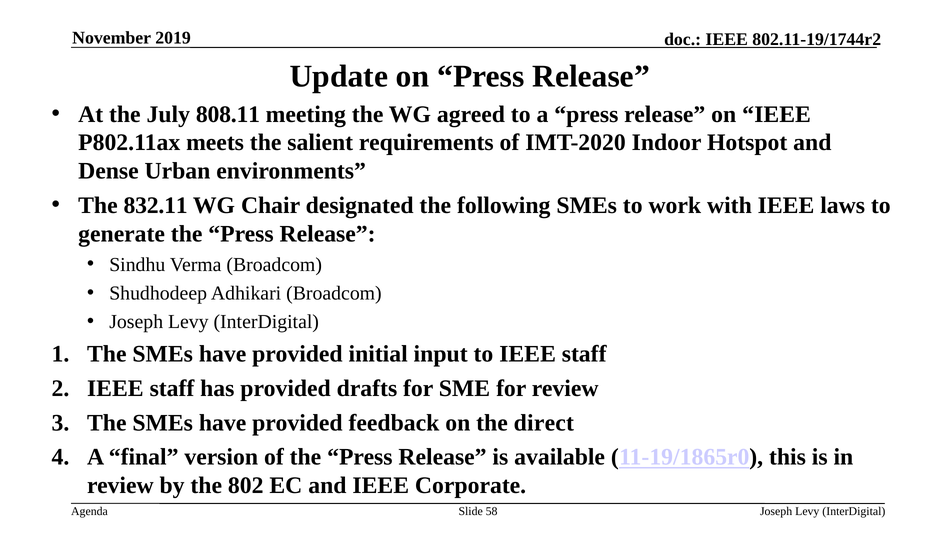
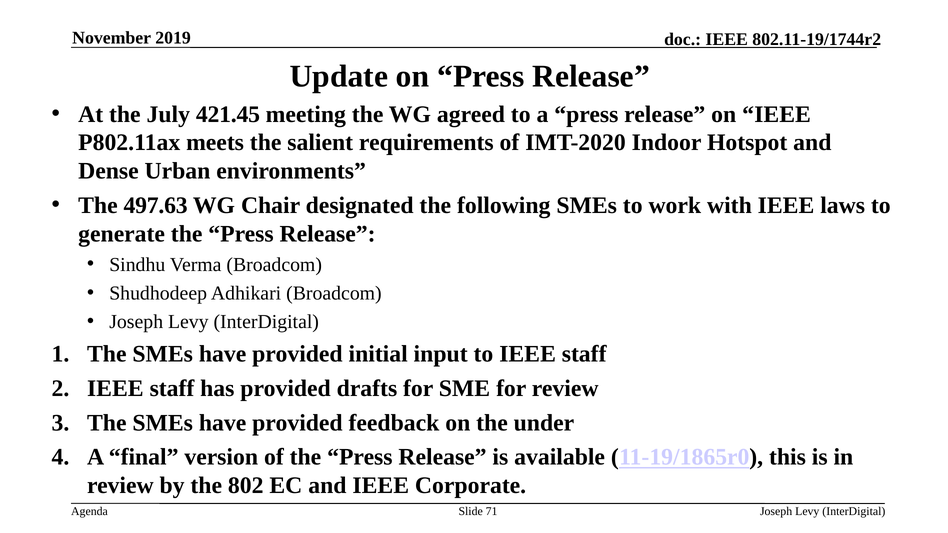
808.11: 808.11 -> 421.45
832.11: 832.11 -> 497.63
direct: direct -> under
58: 58 -> 71
